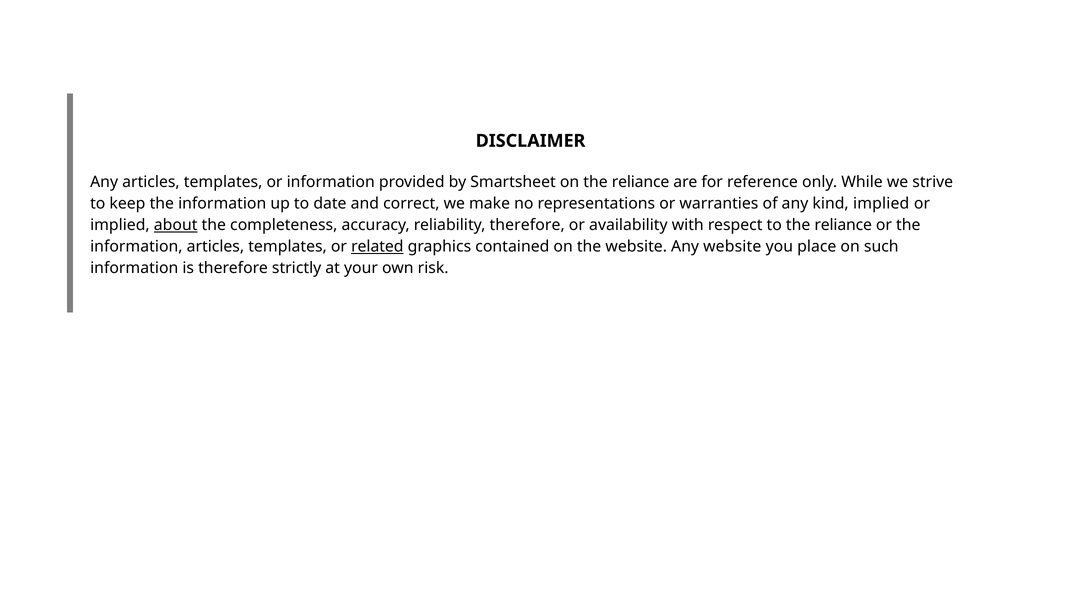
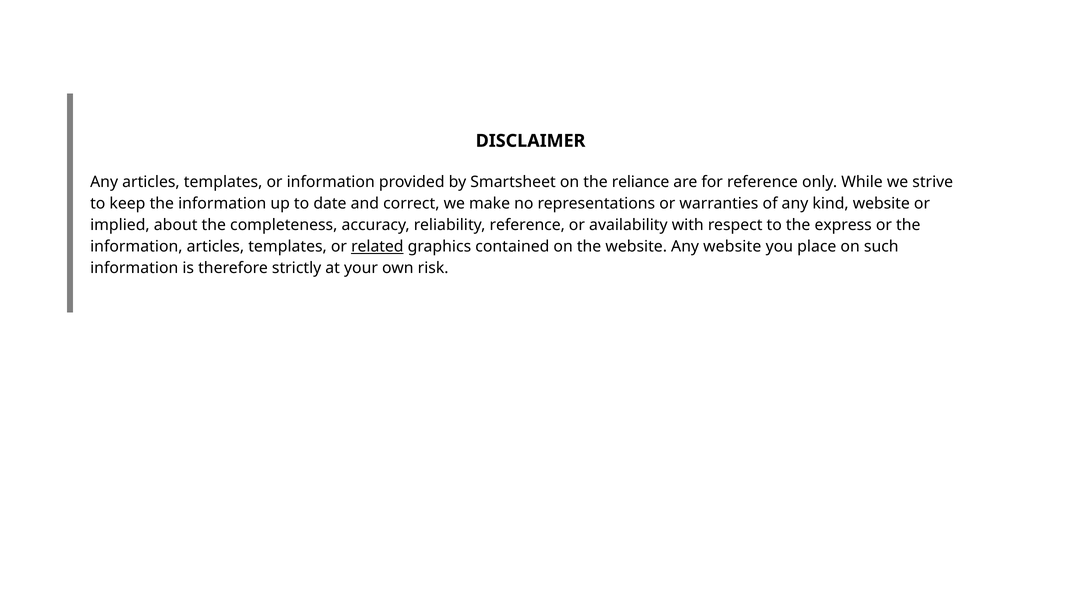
kind implied: implied -> website
about underline: present -> none
reliability therefore: therefore -> reference
to the reliance: reliance -> express
